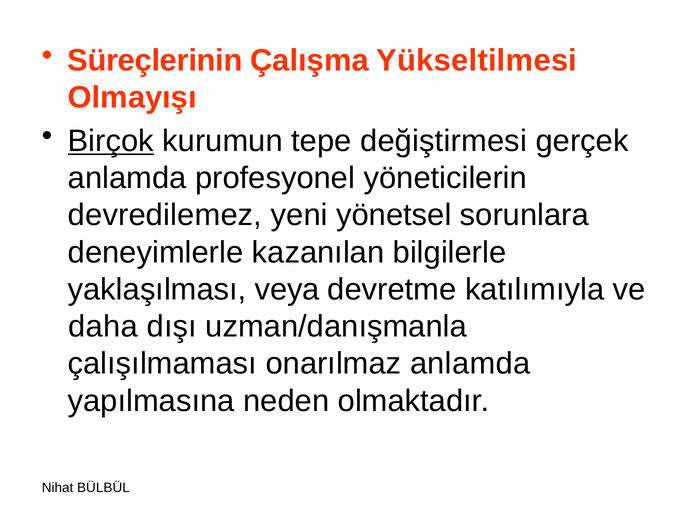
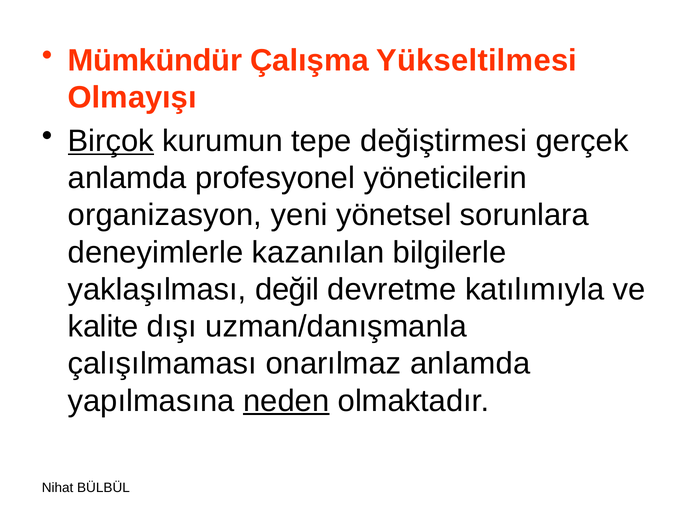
Süreçlerinin: Süreçlerinin -> Mümkündür
devredilemez: devredilemez -> organizasyon
veya: veya -> değil
daha: daha -> kalite
neden underline: none -> present
